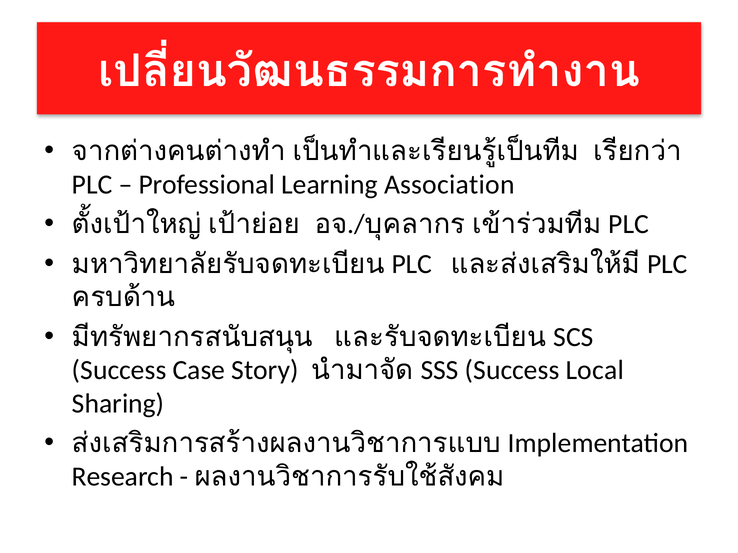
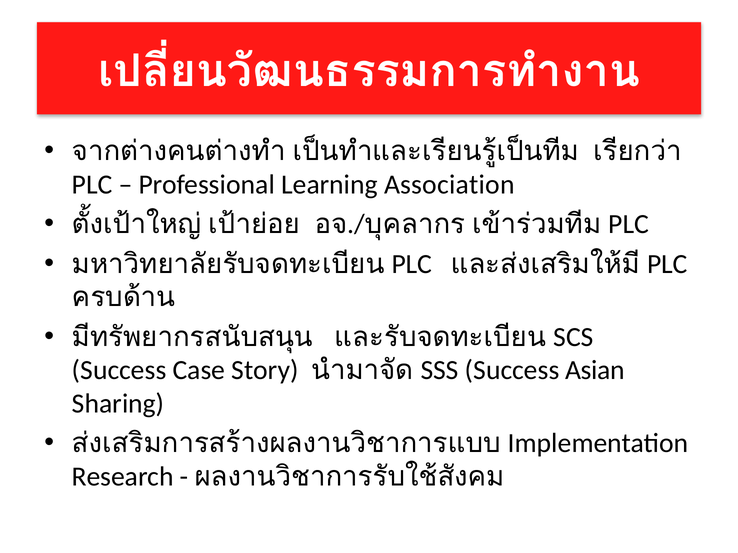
Local: Local -> Asian
